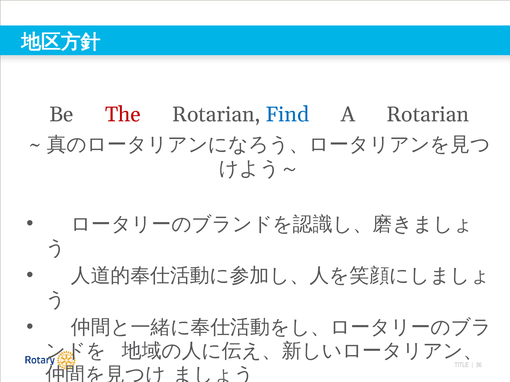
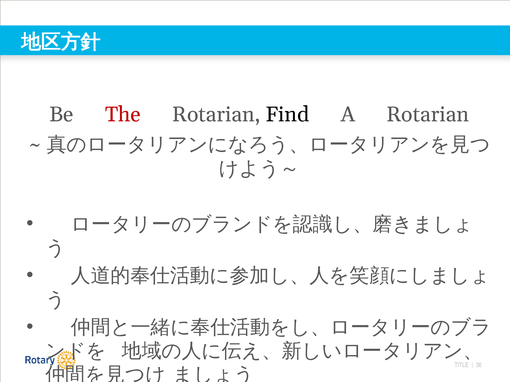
Find colour: blue -> black
